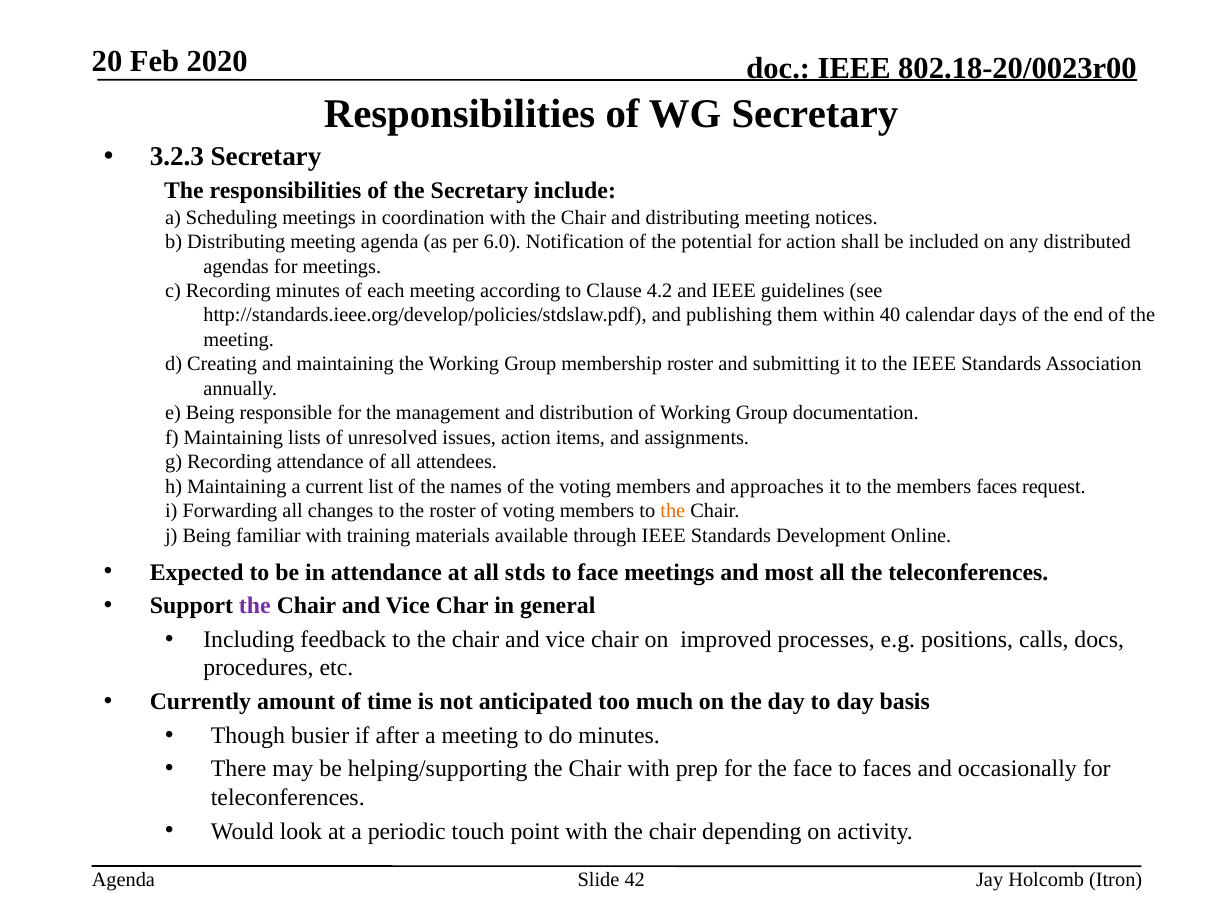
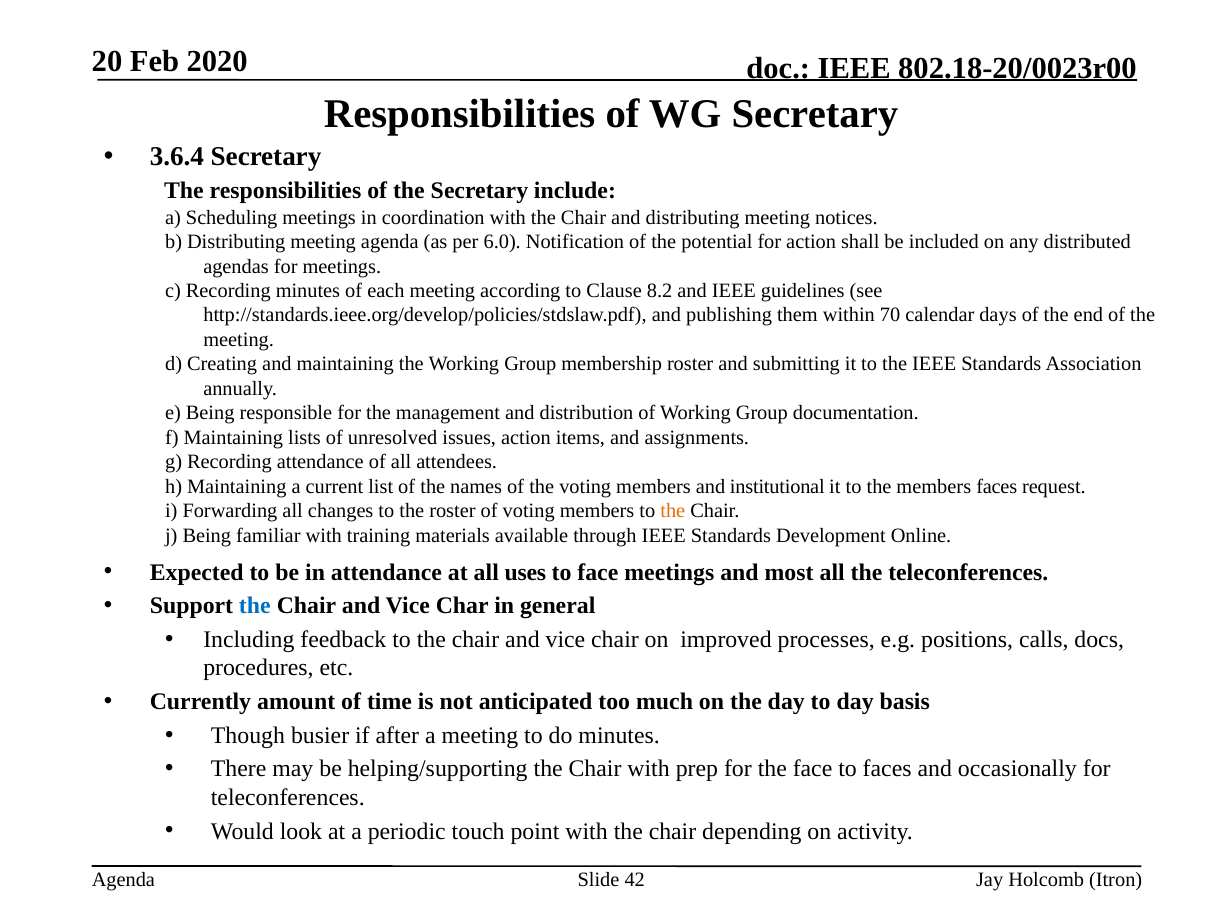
3.2.3: 3.2.3 -> 3.6.4
4.2: 4.2 -> 8.2
40: 40 -> 70
approaches: approaches -> institutional
stds: stds -> uses
the at (255, 606) colour: purple -> blue
